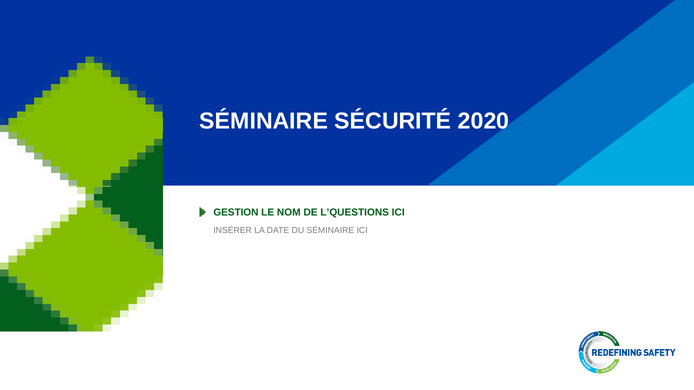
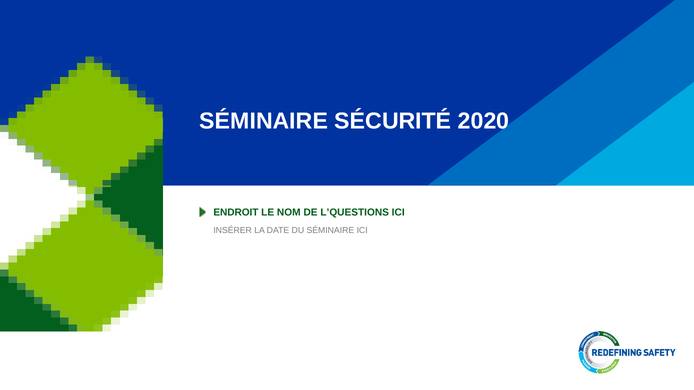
GESTION: GESTION -> ENDROIT
